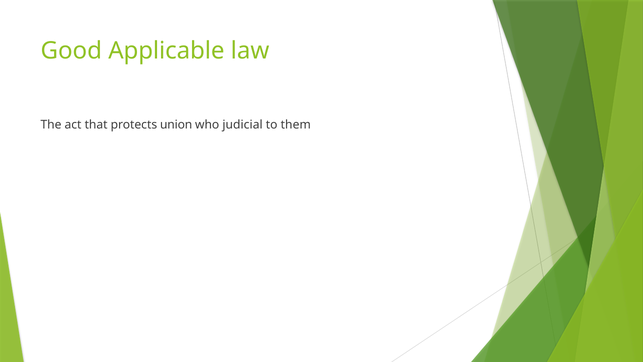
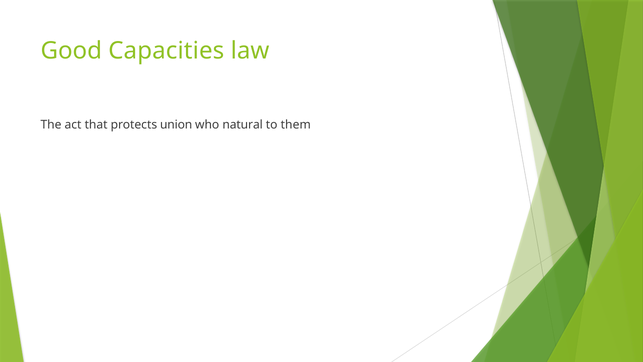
Applicable: Applicable -> Capacities
judicial: judicial -> natural
